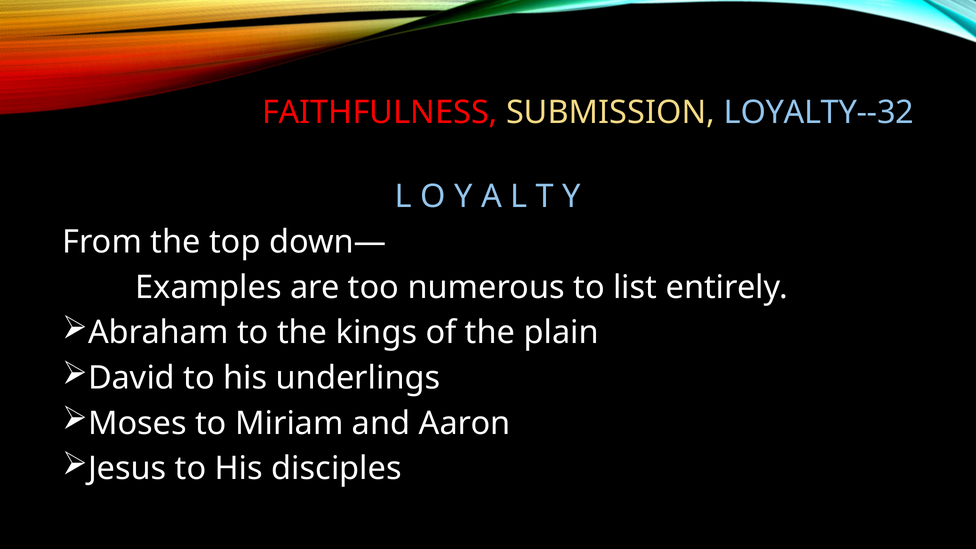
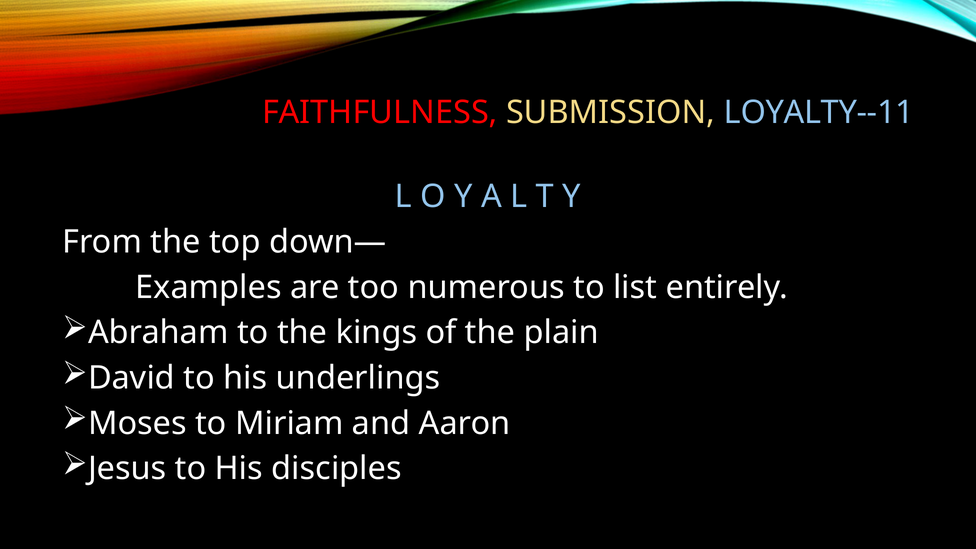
LOYALTY--32: LOYALTY--32 -> LOYALTY--11
